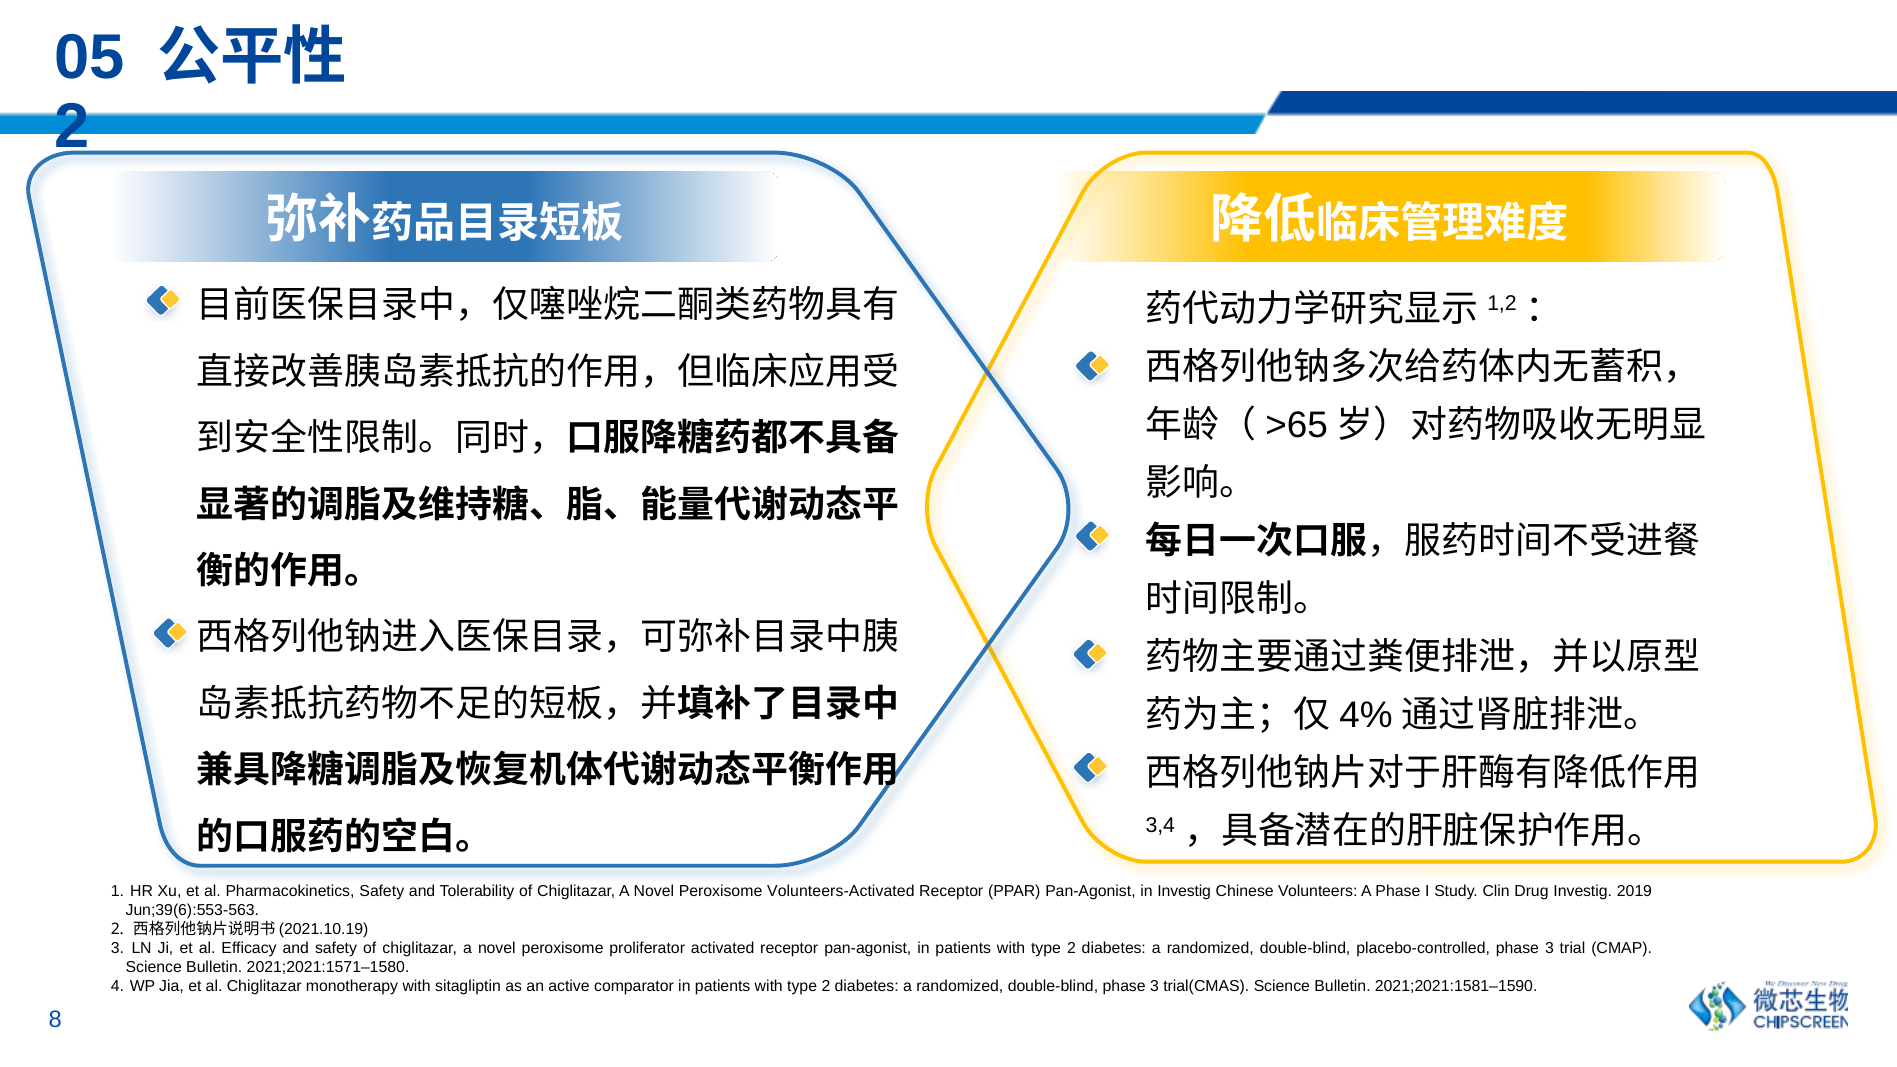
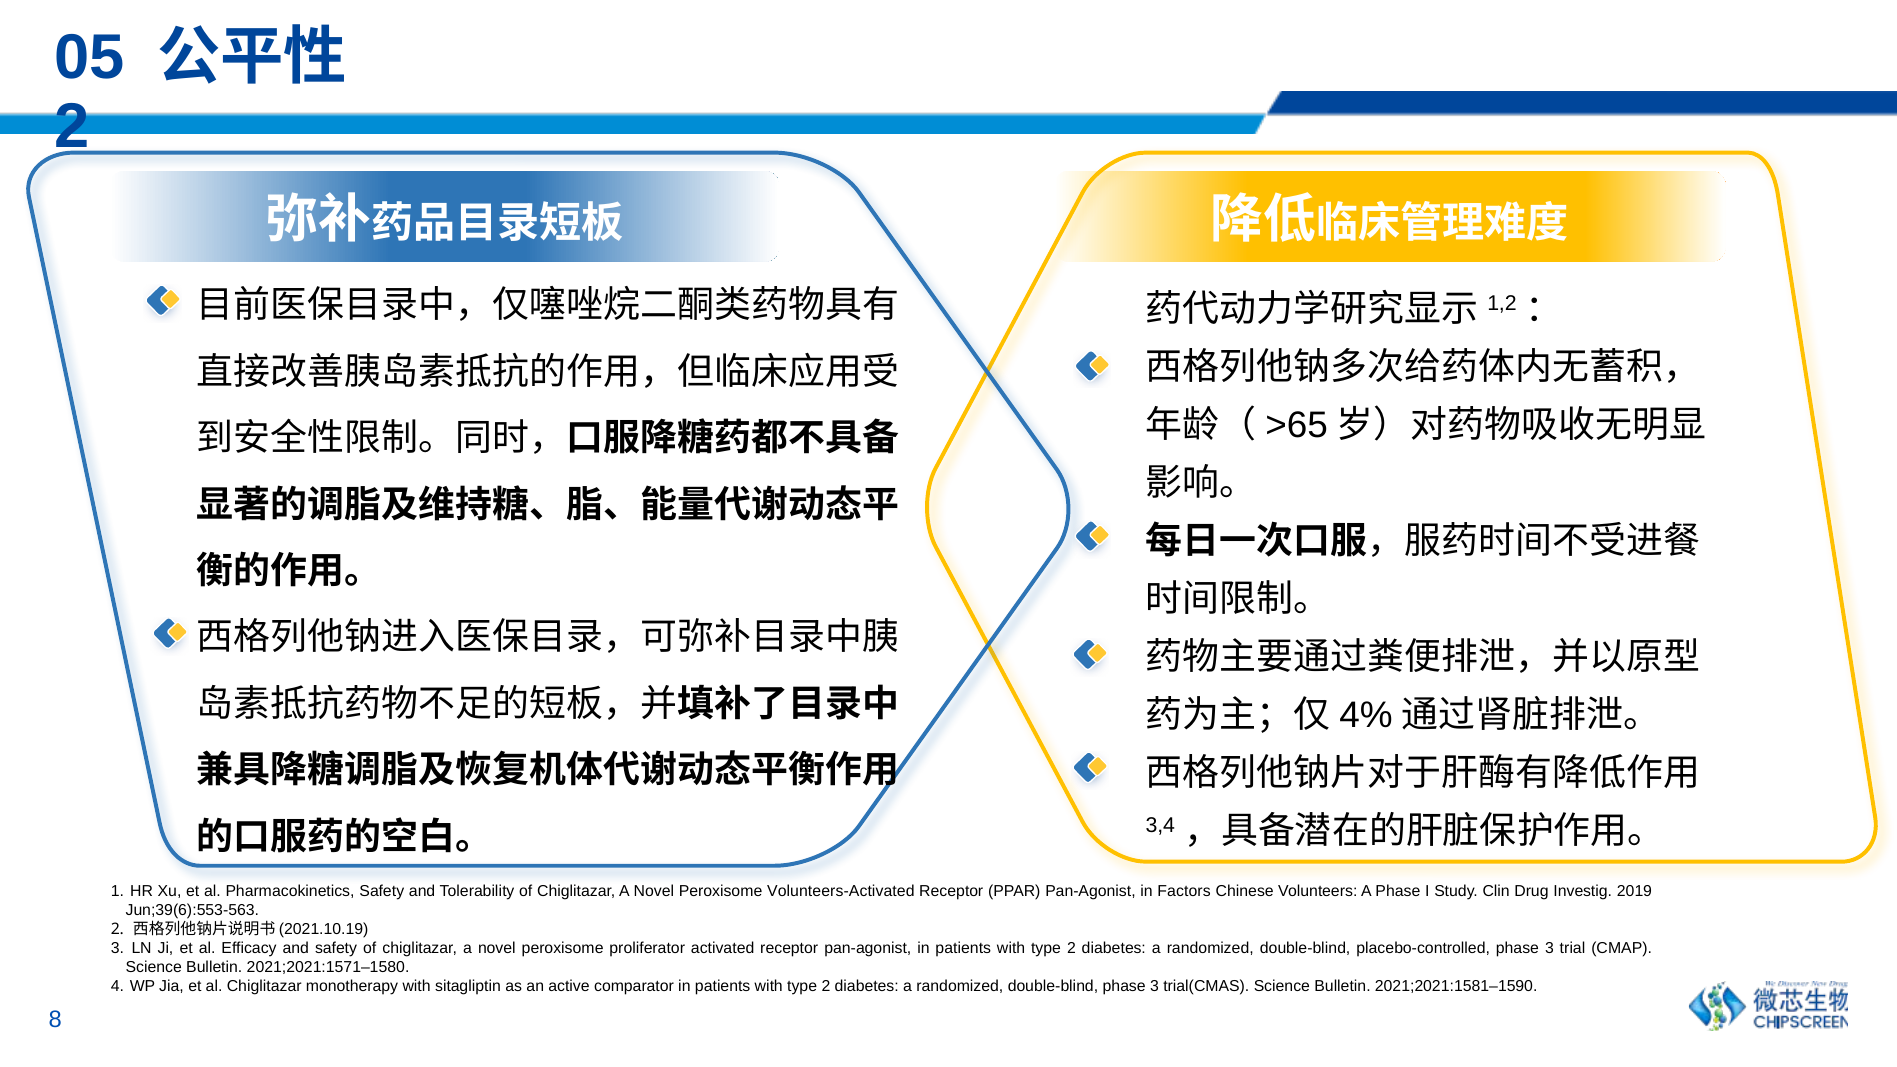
in Investig: Investig -> Factors
